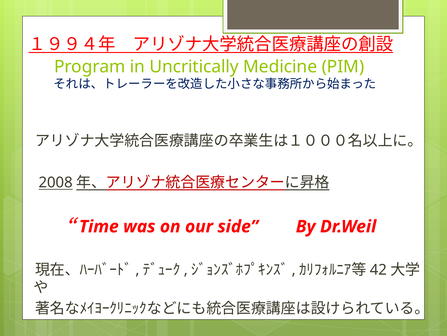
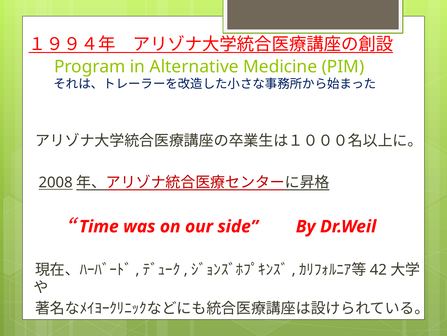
Uncritically: Uncritically -> Alternative
